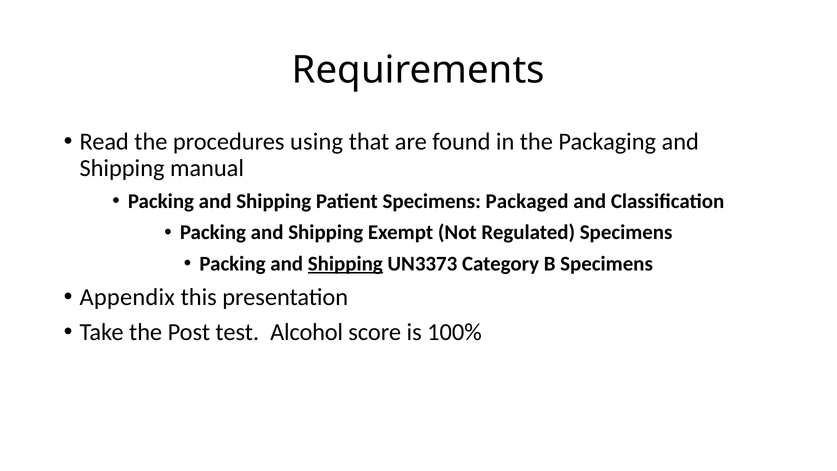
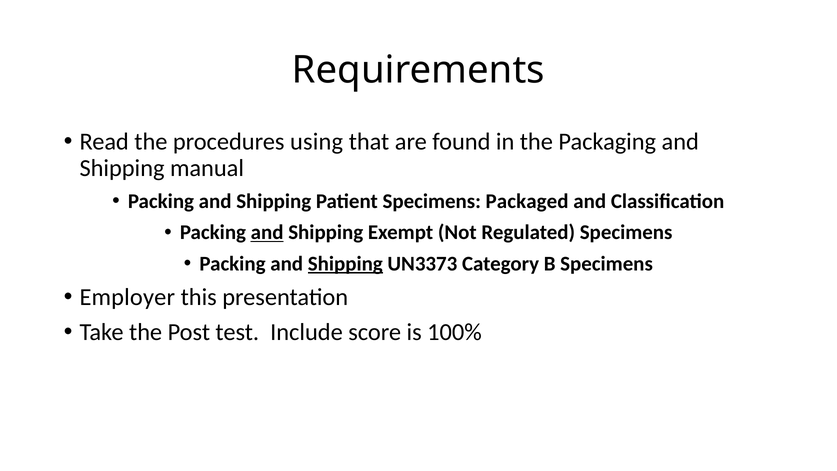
and at (267, 232) underline: none -> present
Appendix: Appendix -> Employer
Alcohol: Alcohol -> Include
